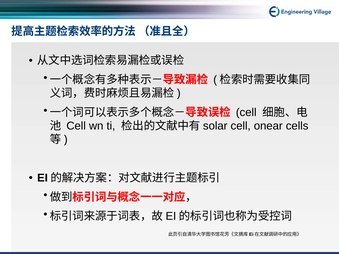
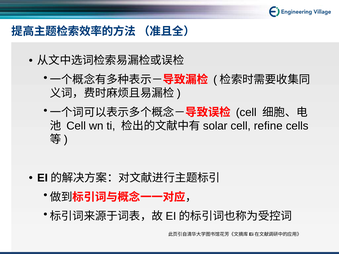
onear: onear -> refine
